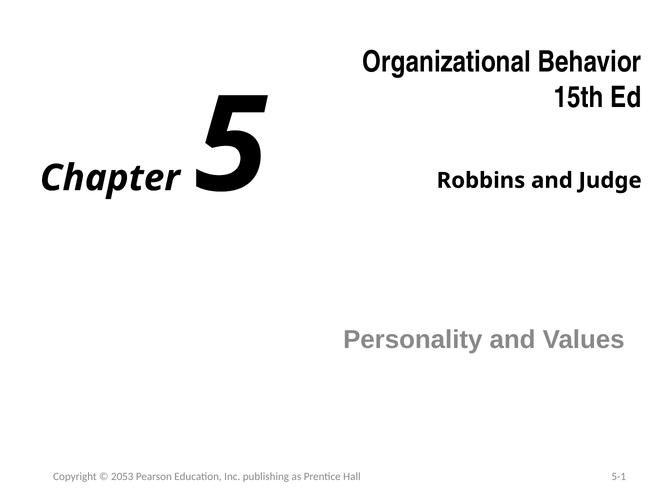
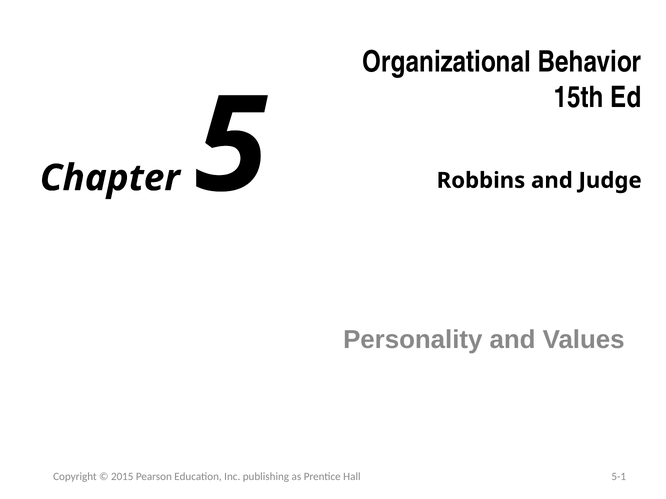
2053: 2053 -> 2015
